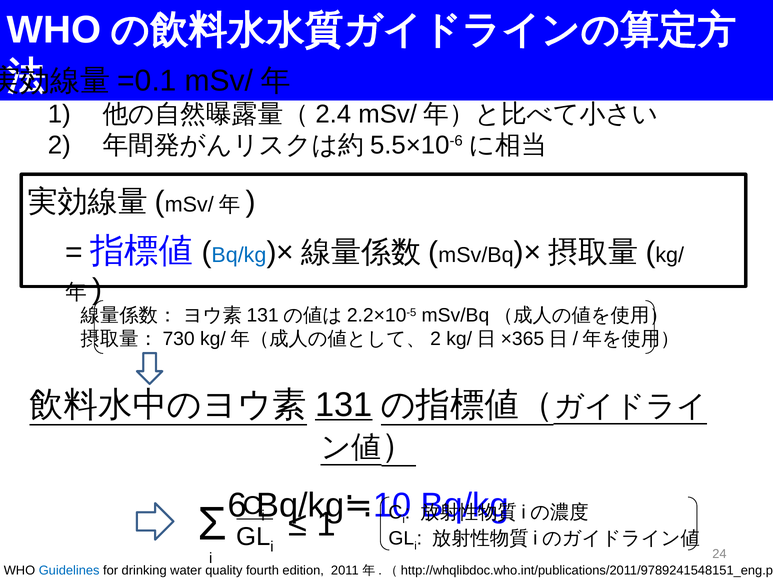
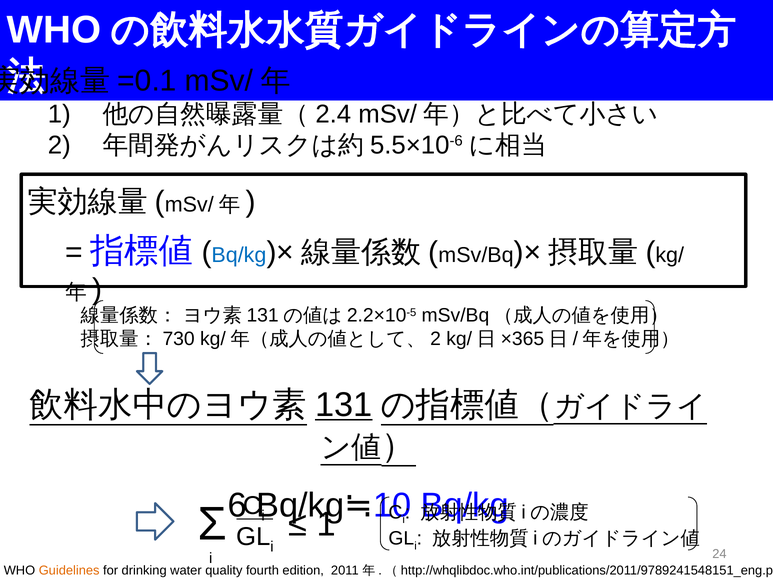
Guidelines colour: blue -> orange
